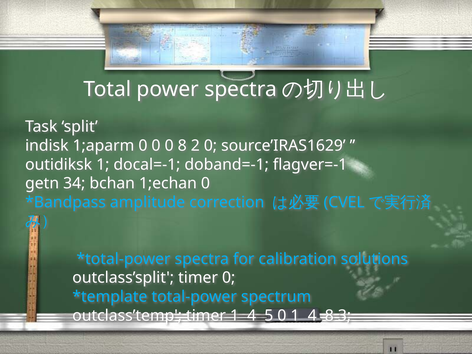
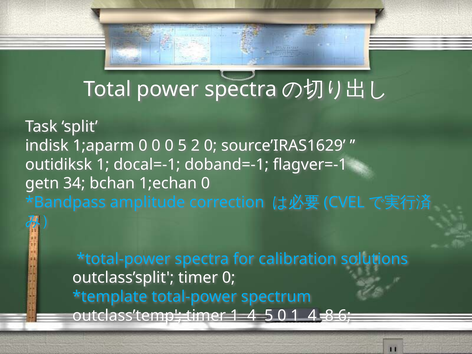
0 8: 8 -> 5
3: 3 -> 6
